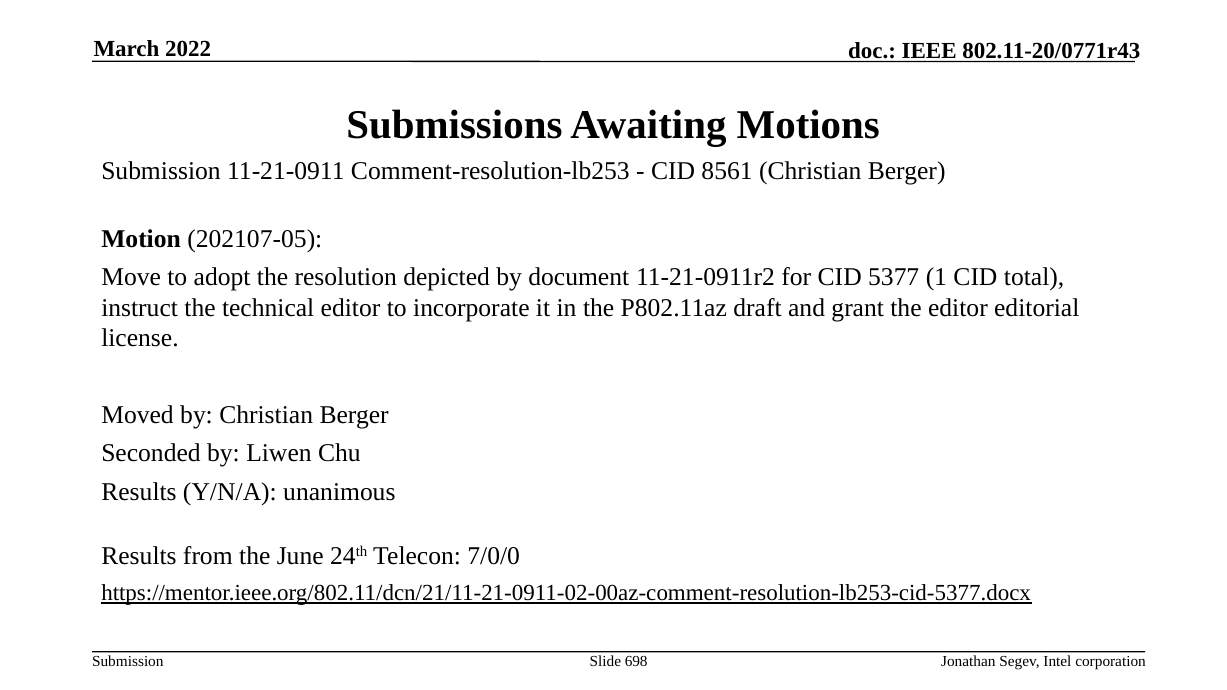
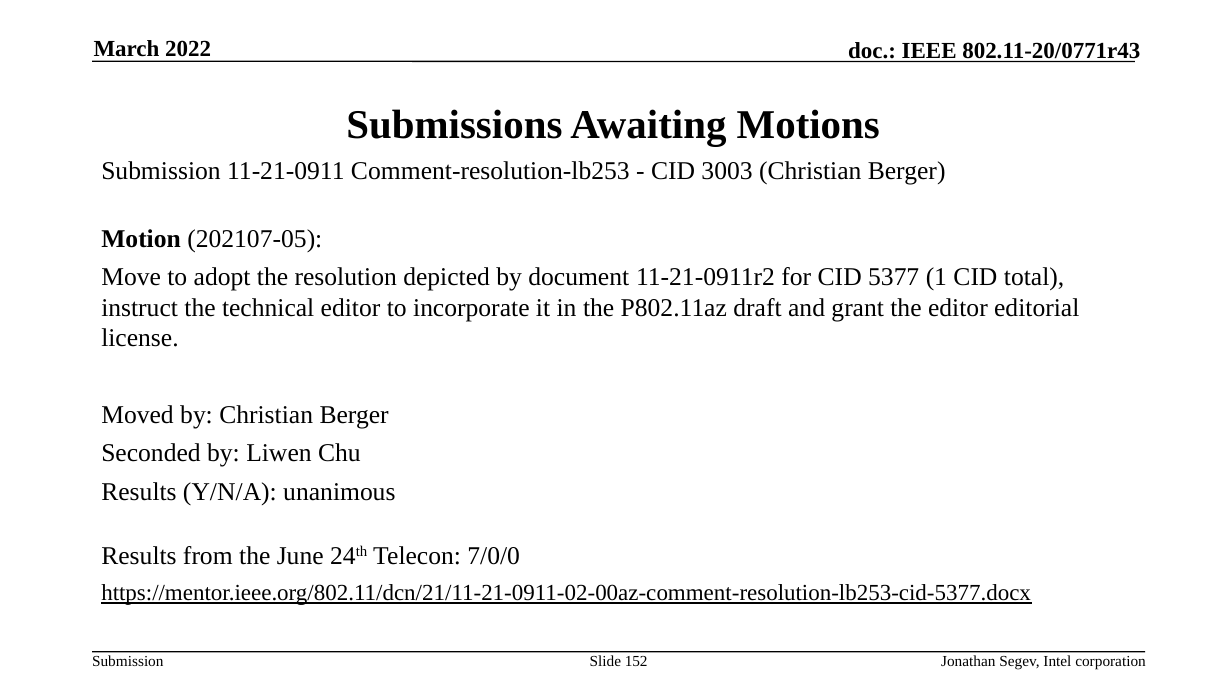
8561: 8561 -> 3003
698: 698 -> 152
